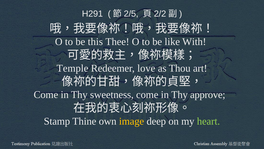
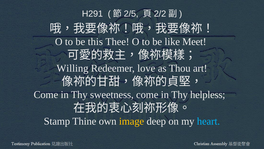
With: With -> Meet
Temple: Temple -> Willing
approve: approve -> helpless
heart colour: light green -> light blue
